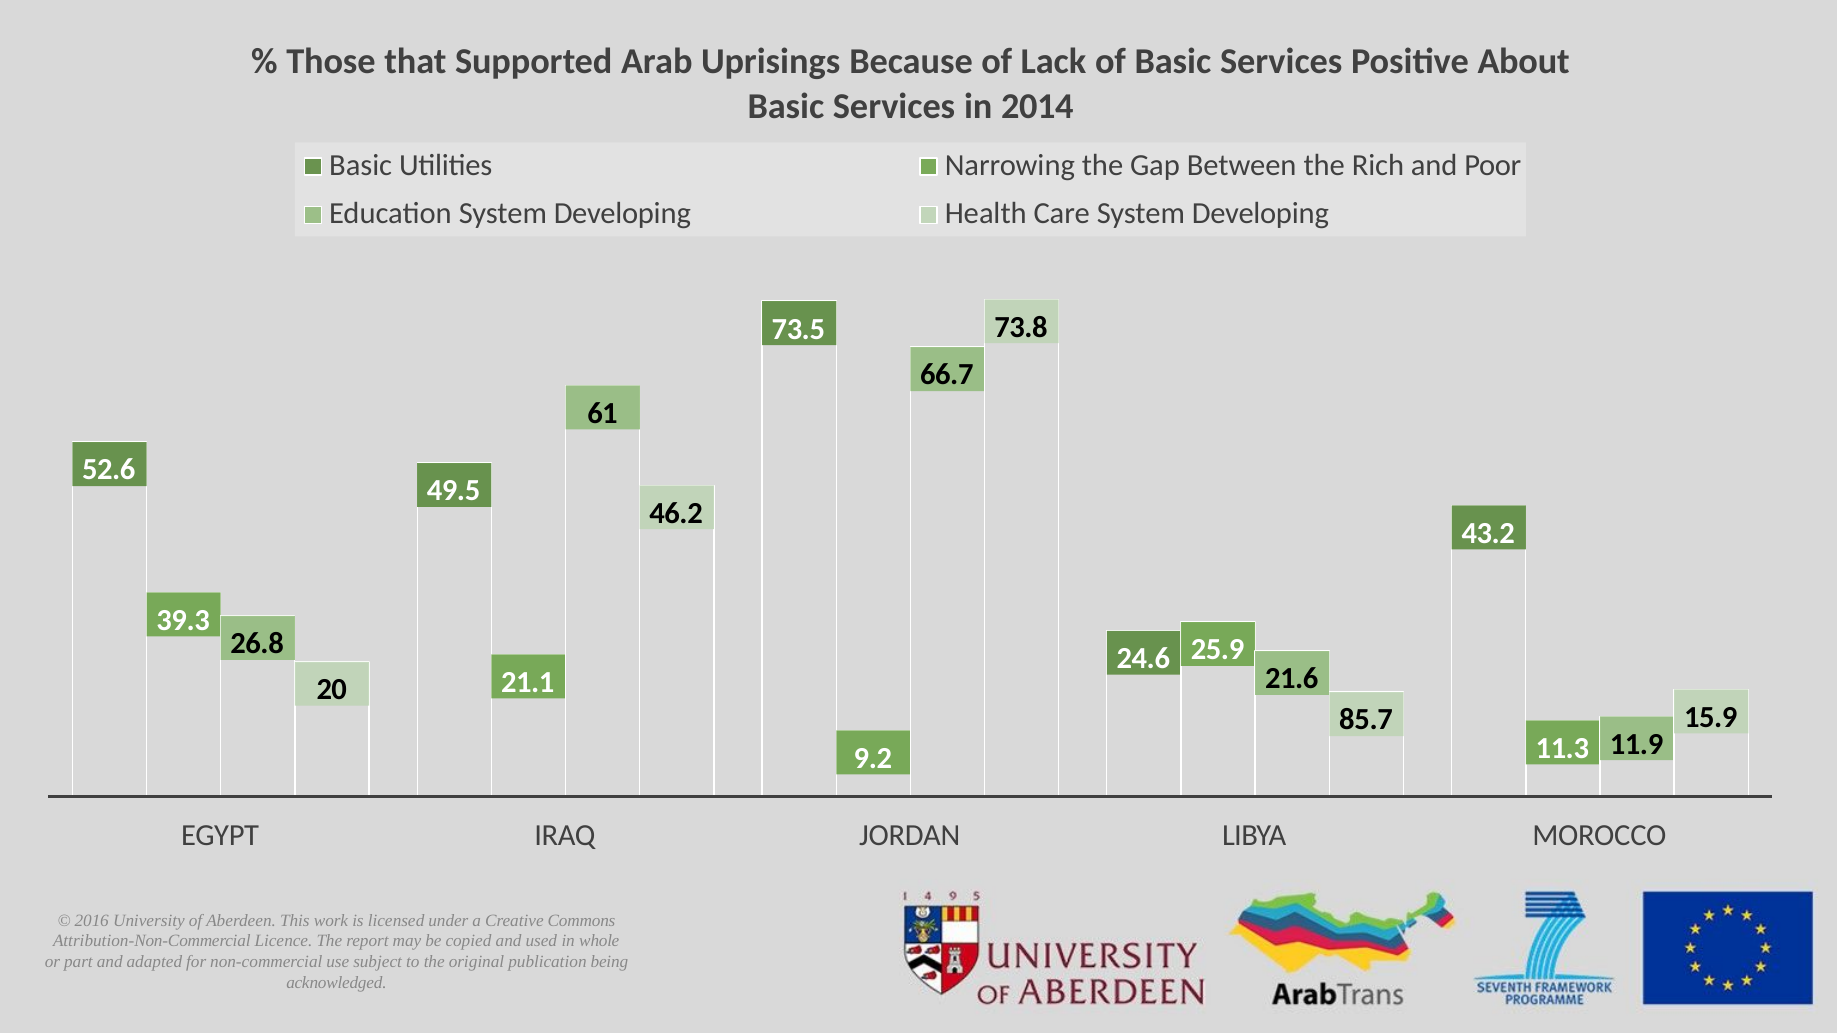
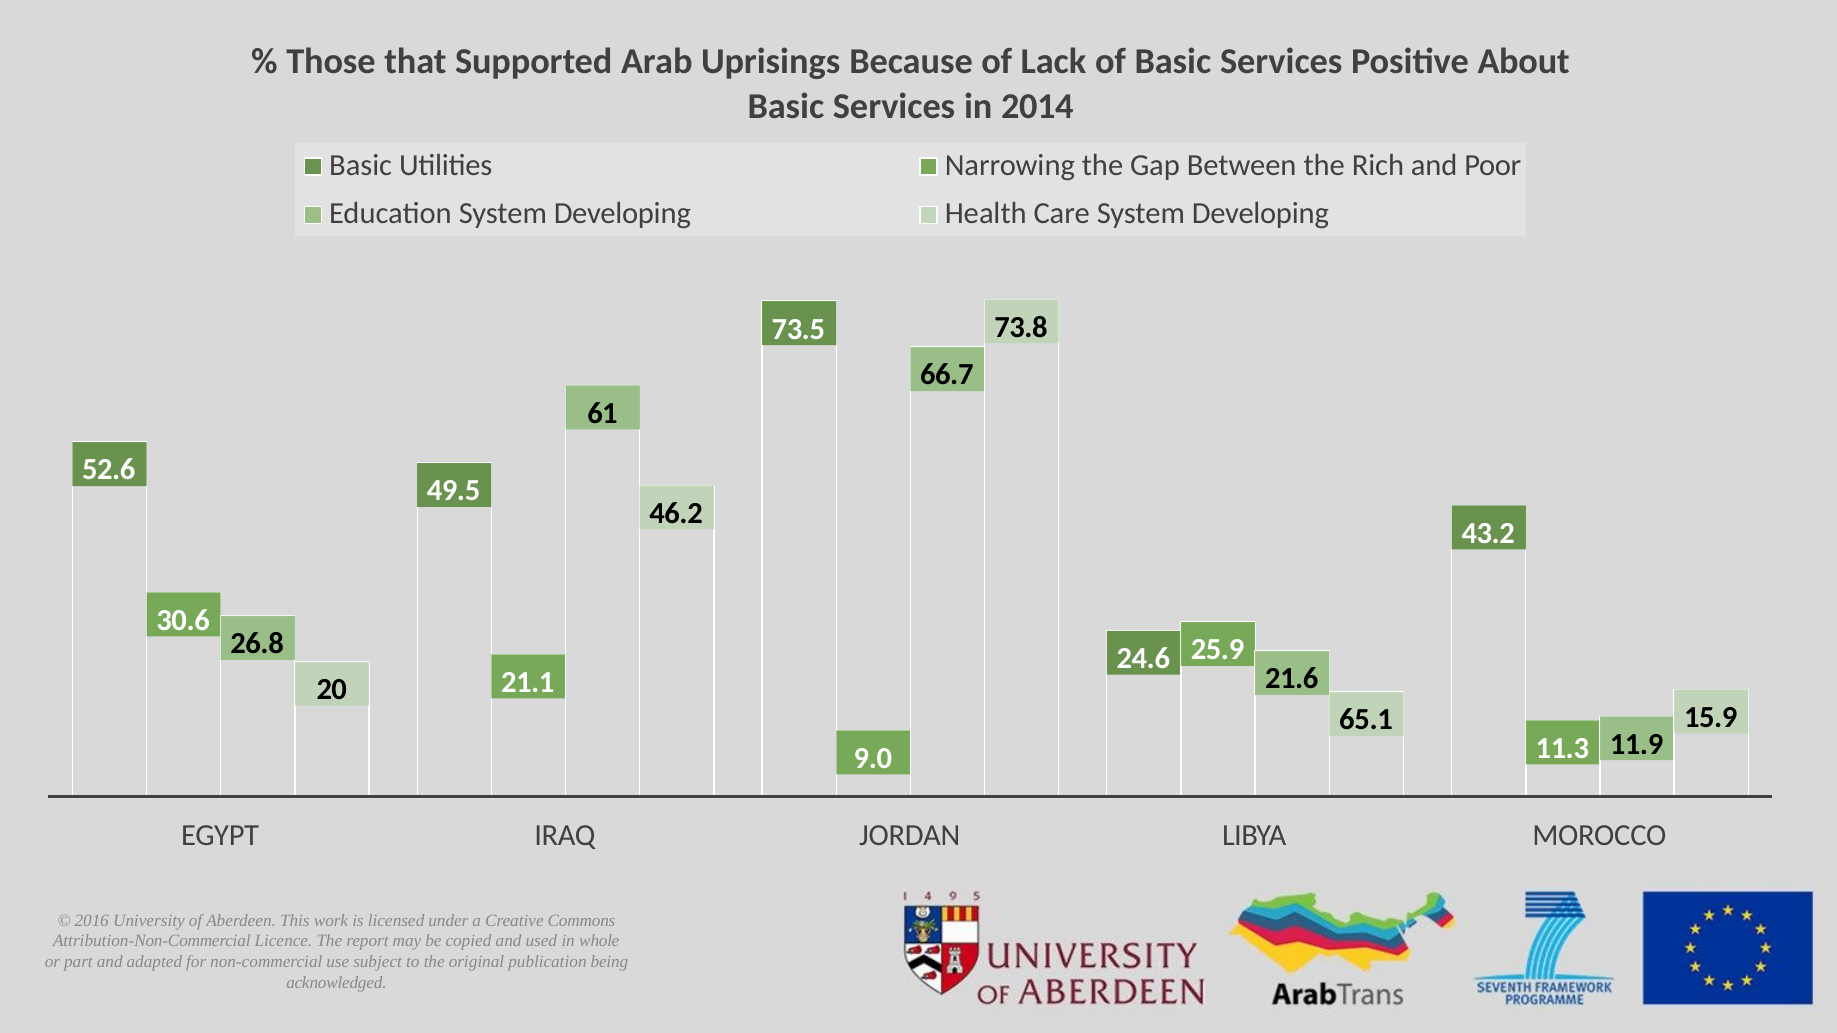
39.3: 39.3 -> 30.6
85.7: 85.7 -> 65.1
9.2: 9.2 -> 9.0
